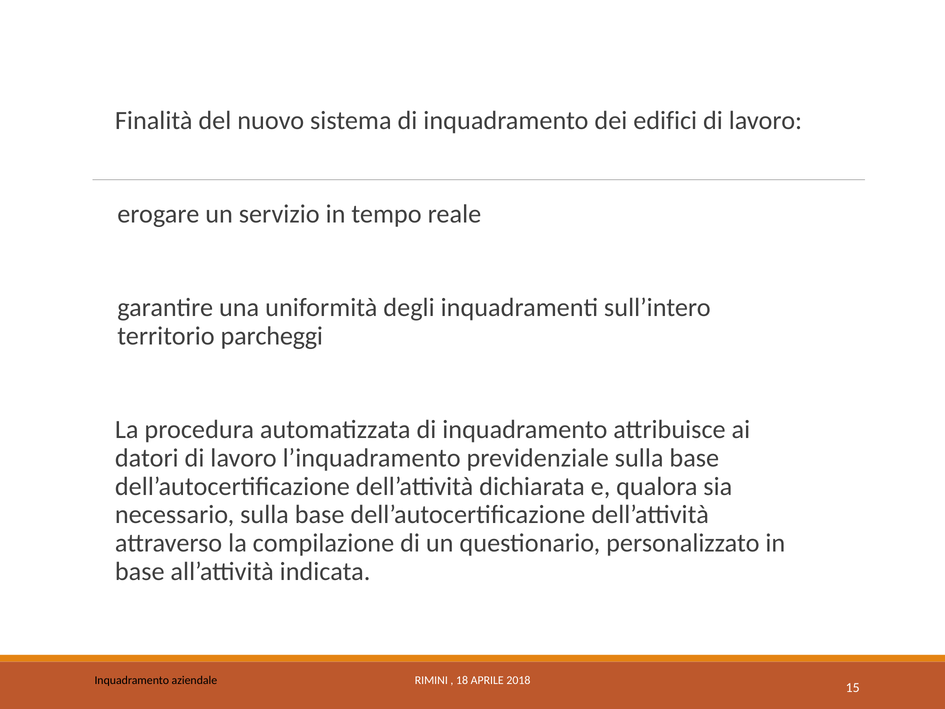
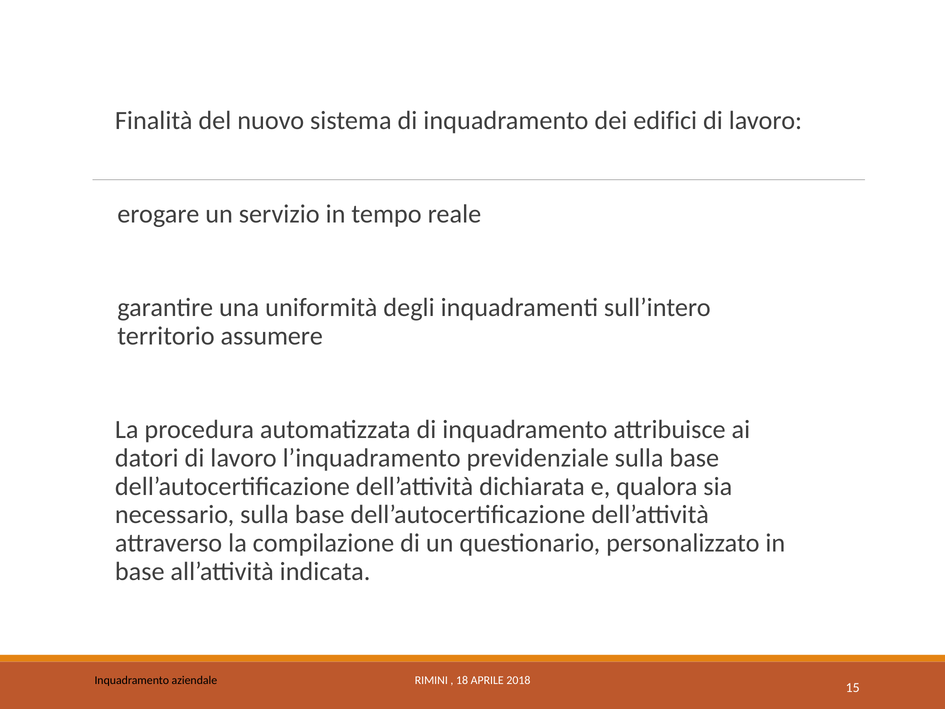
parcheggi: parcheggi -> assumere
